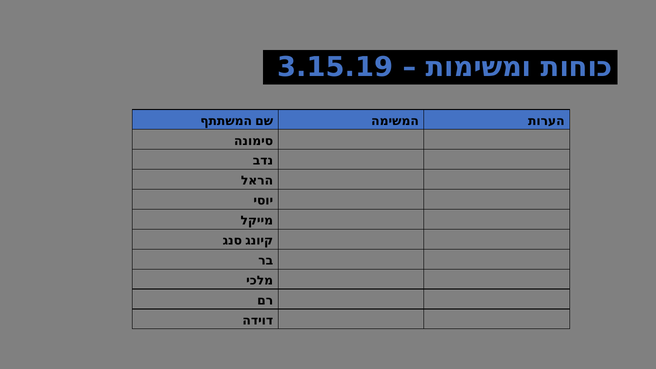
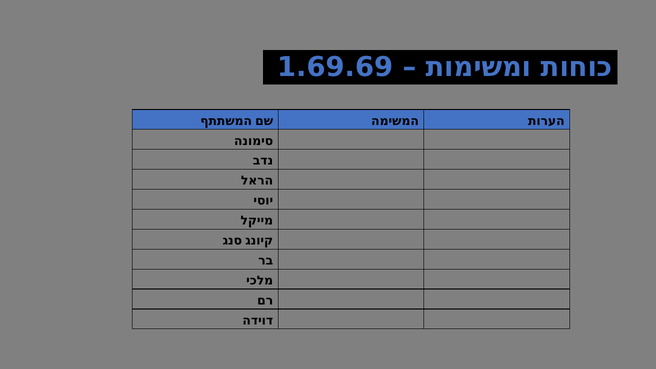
3.15.19: 3.15.19 -> 1.69.69
